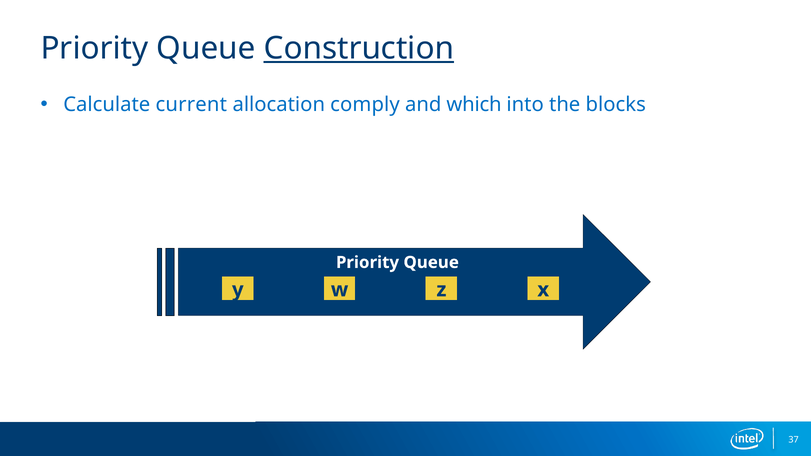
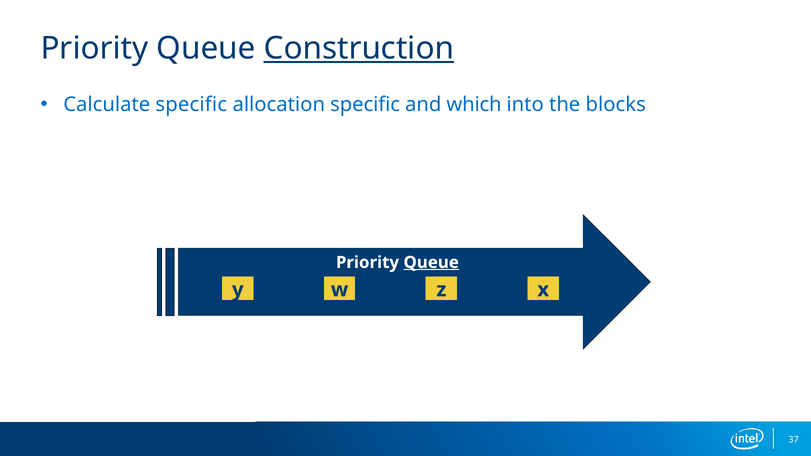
Calculate current: current -> specific
allocation comply: comply -> specific
Queue at (431, 263) underline: none -> present
